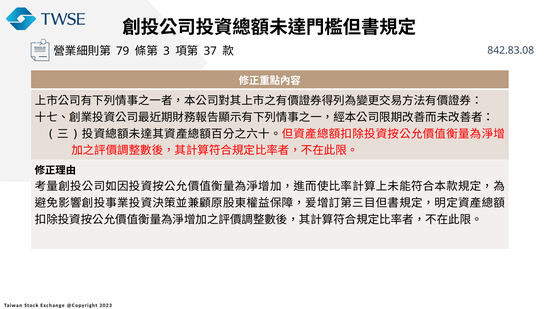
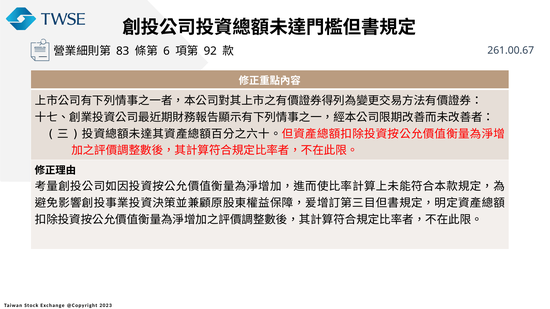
79: 79 -> 83
3: 3 -> 6
37: 37 -> 92
842.83.08: 842.83.08 -> 261.00.67
